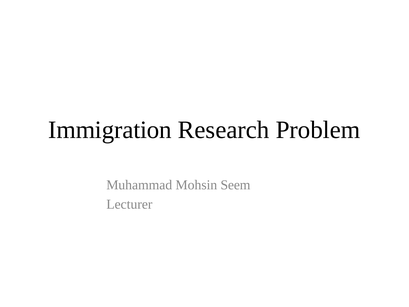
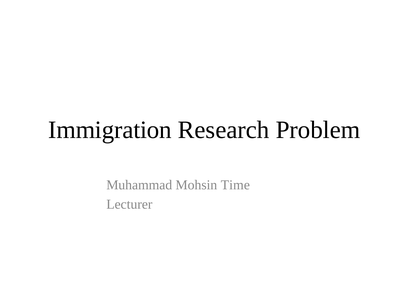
Seem: Seem -> Time
